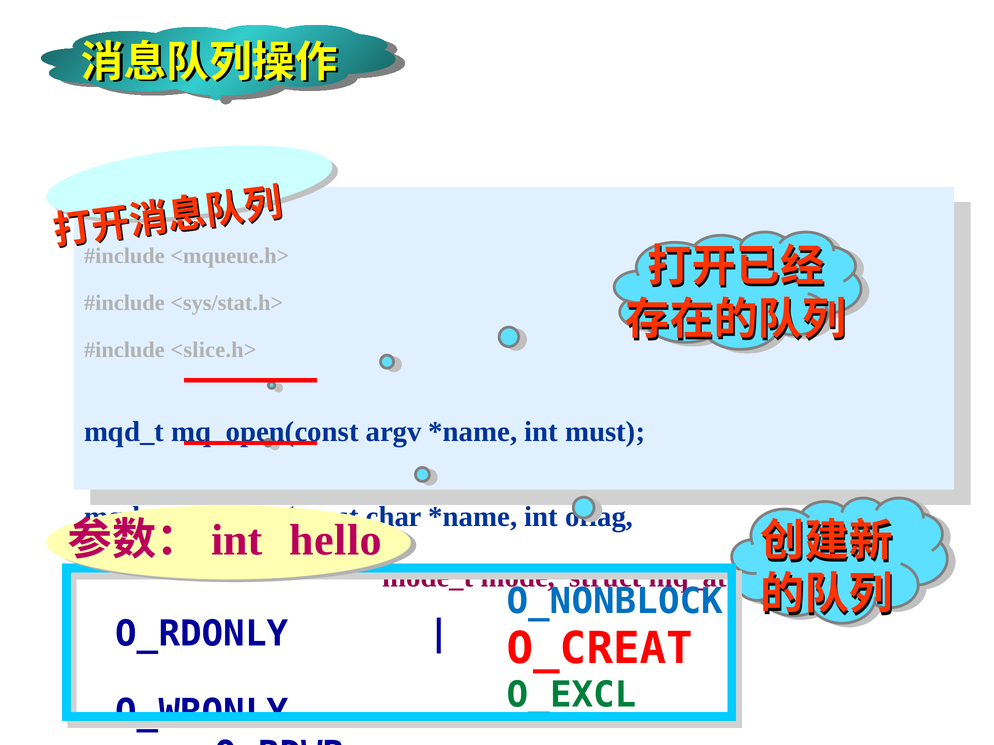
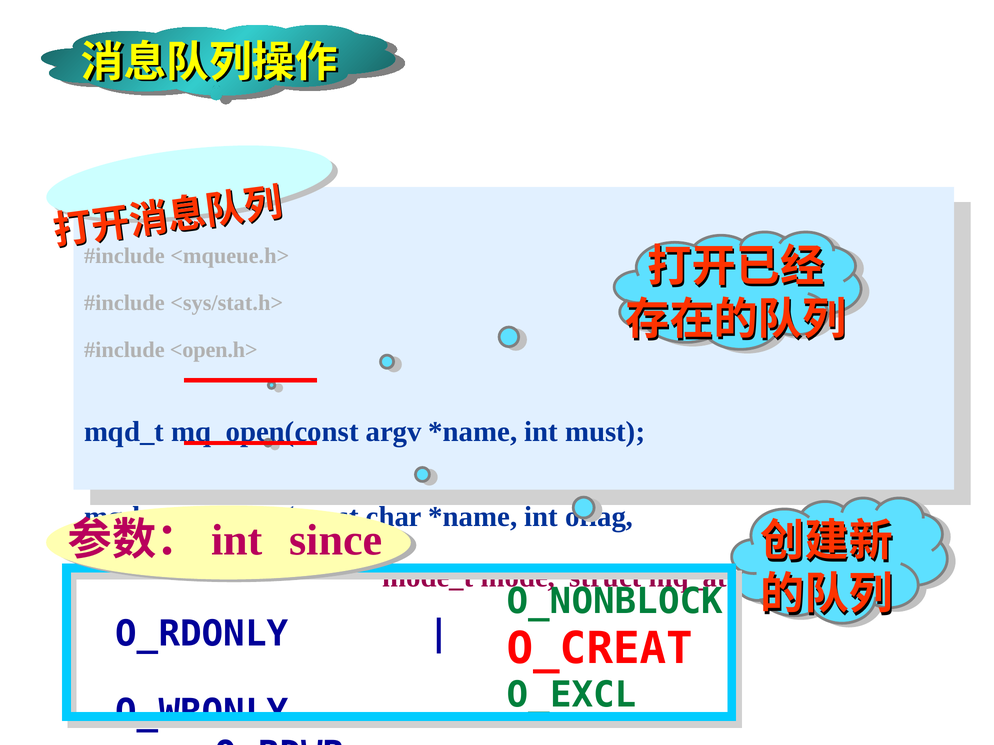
<slice.h>: <slice.h> -> <open.h>
hello: hello -> since
O_NONBLOCK colour: blue -> green
